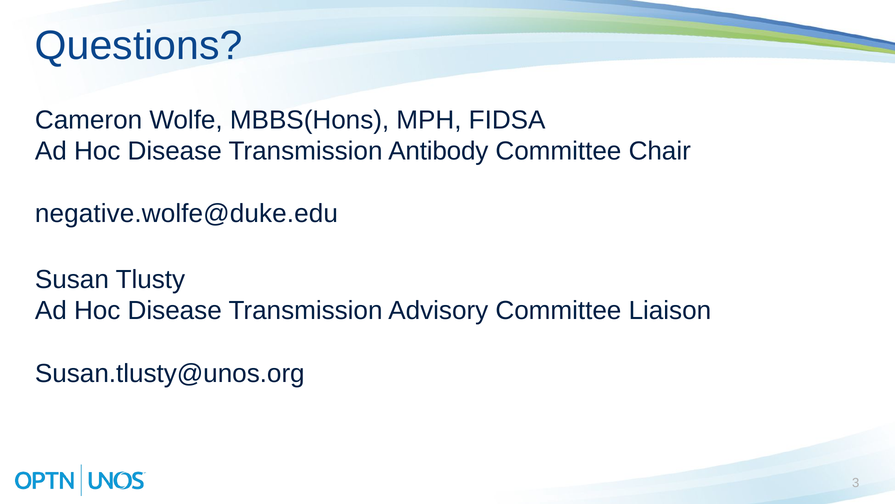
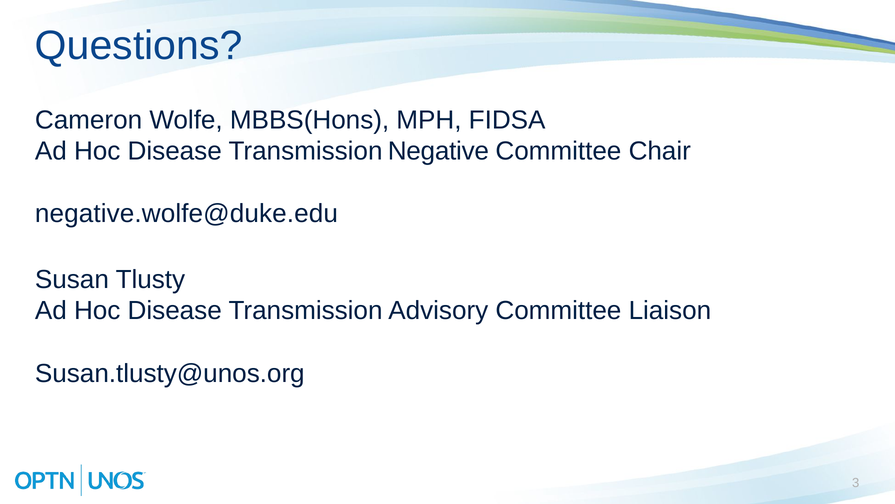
Antibody: Antibody -> Negative
